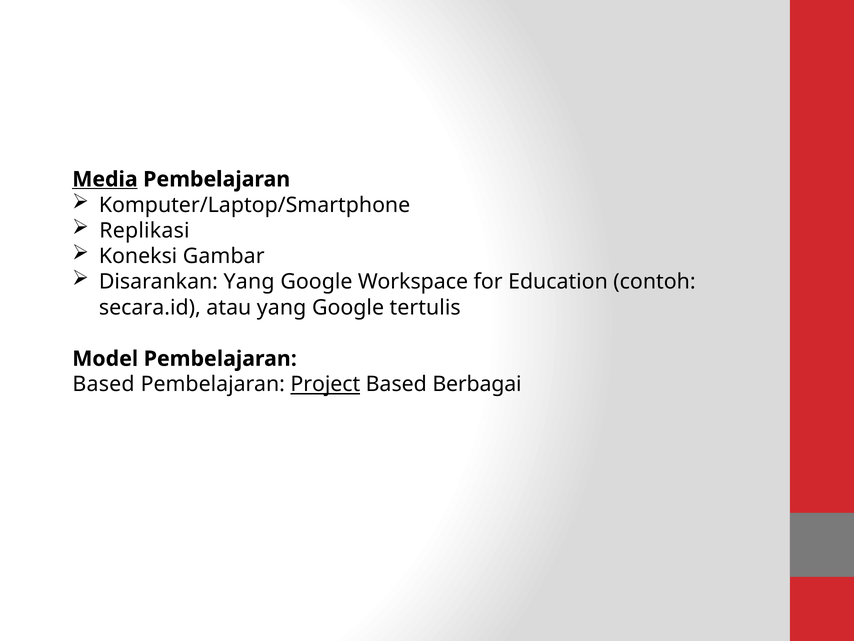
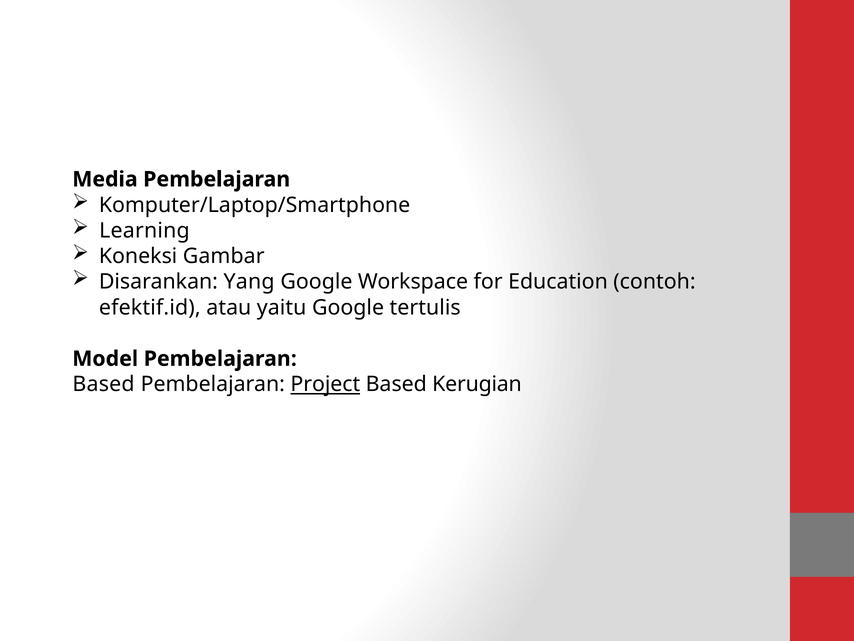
Media underline: present -> none
Replikasi: Replikasi -> Learning
secara.id: secara.id -> efektif.id
atau yang: yang -> yaitu
Berbagai: Berbagai -> Kerugian
